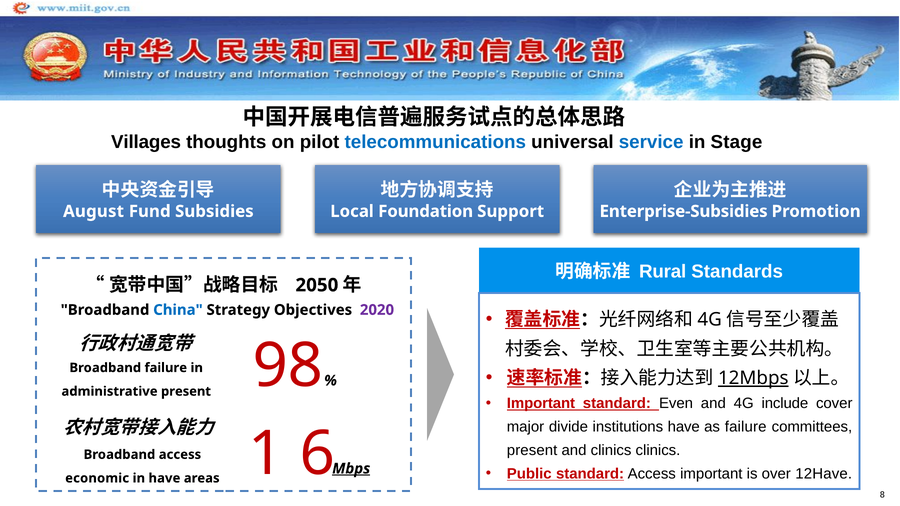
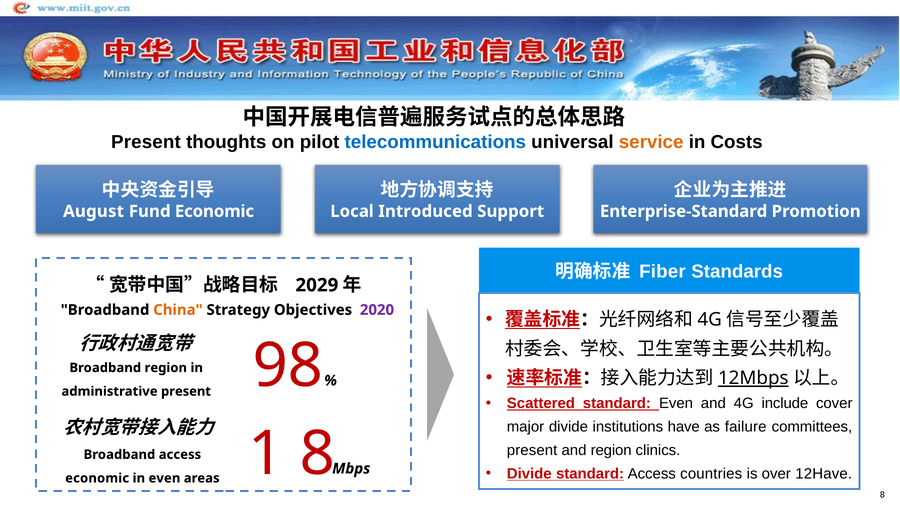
Villages at (146, 142): Villages -> Present
service colour: blue -> orange
Stage: Stage -> Costs
Fund Subsidies: Subsidies -> Economic
Foundation: Foundation -> Introduced
Enterprise-Subsidies: Enterprise-Subsidies -> Enterprise-Standard
Rural: Rural -> Fiber
2050: 2050 -> 2029
China colour: blue -> orange
Broadband failure: failure -> region
Important at (541, 404): Important -> Scattered
1 6: 6 -> 8
and clinics: clinics -> region
Public at (529, 474): Public -> Divide
Access important: important -> countries
Mbps underline: present -> none
in have: have -> even
